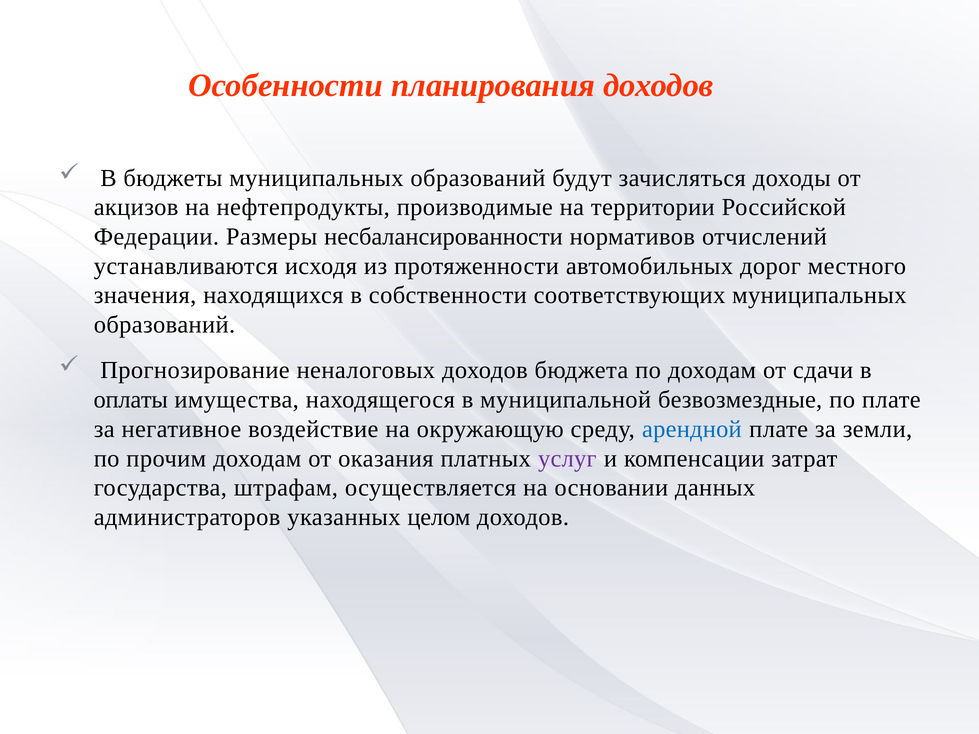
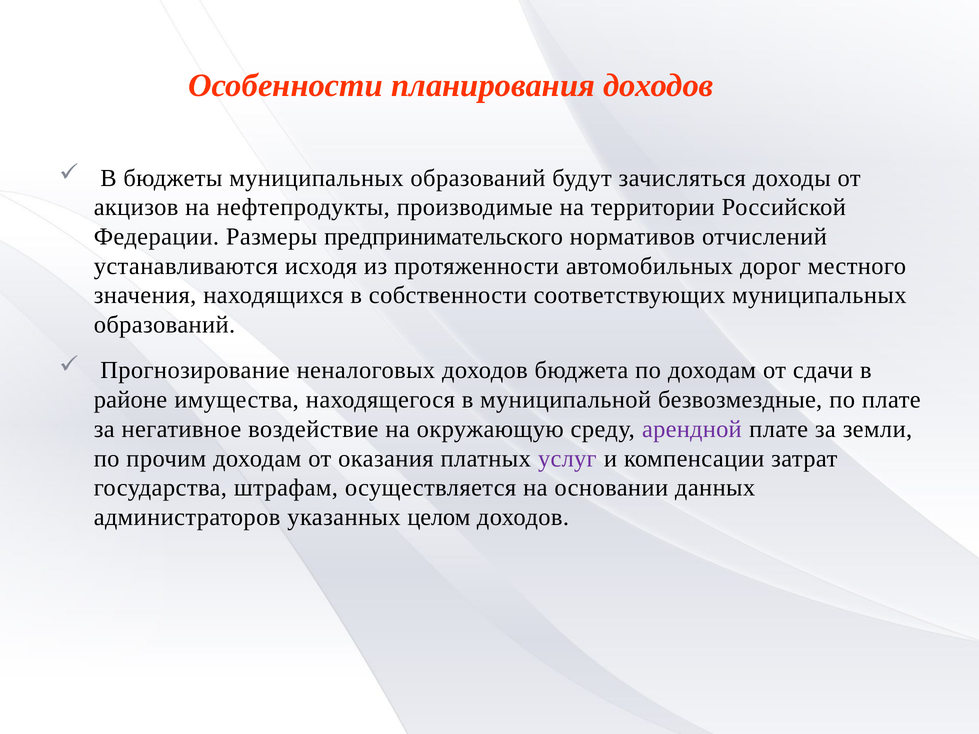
несбалансированности: несбалансированности -> предпринимательского
оплаты: оплаты -> районе
арендной colour: blue -> purple
